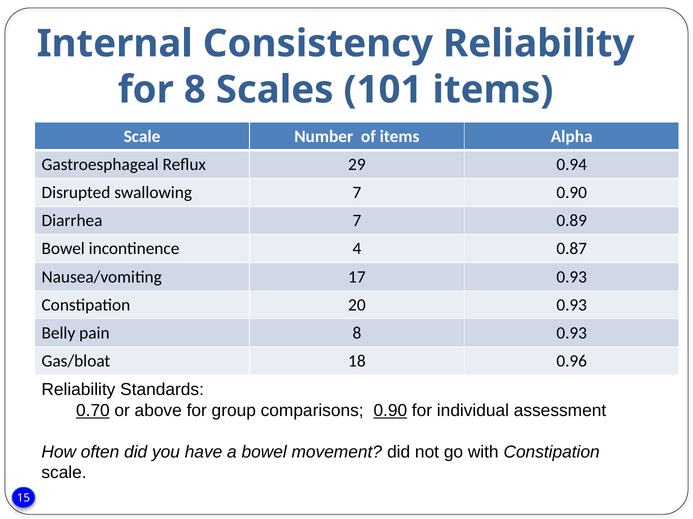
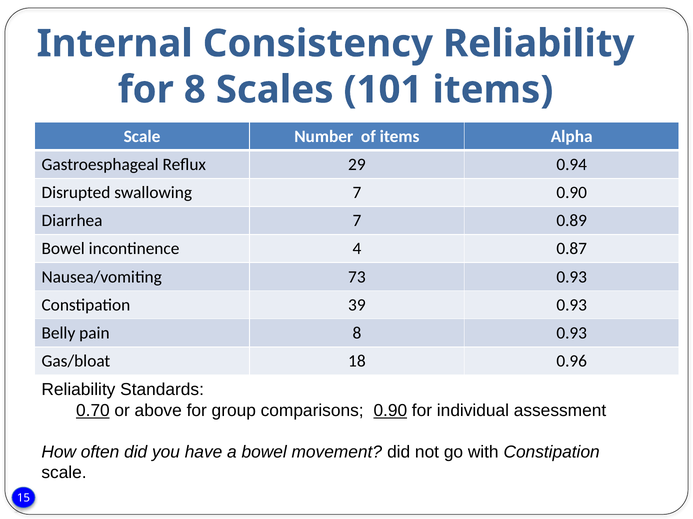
17: 17 -> 73
20: 20 -> 39
